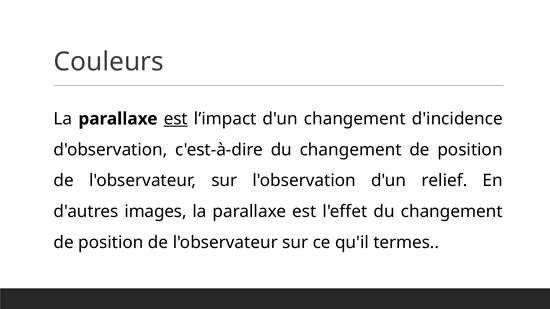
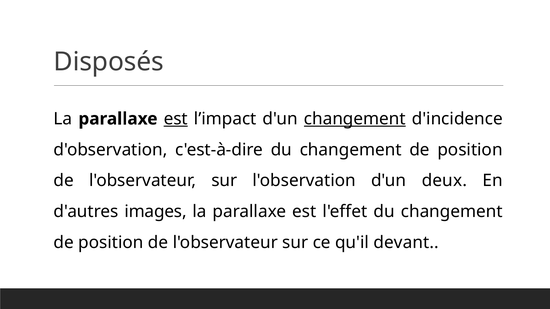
Couleurs: Couleurs -> Disposés
changement at (355, 119) underline: none -> present
relief: relief -> deux
termes: termes -> devant
